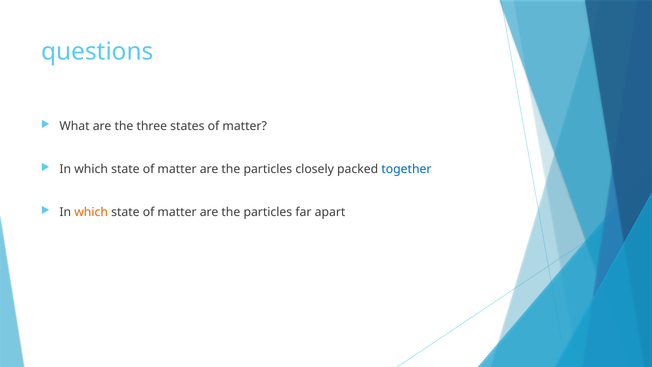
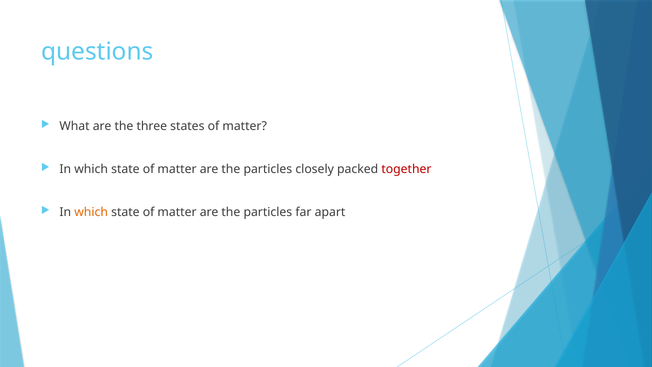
together colour: blue -> red
